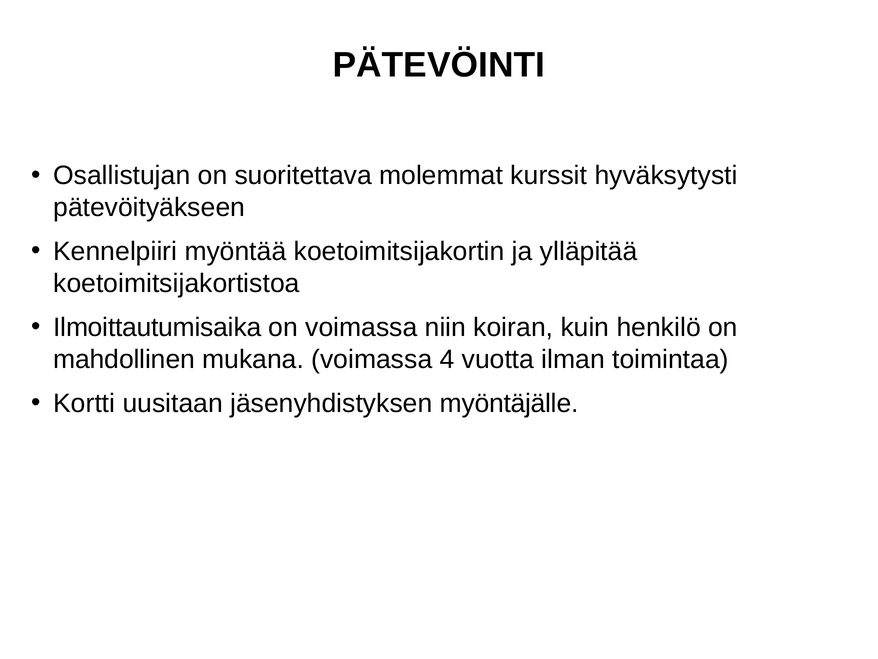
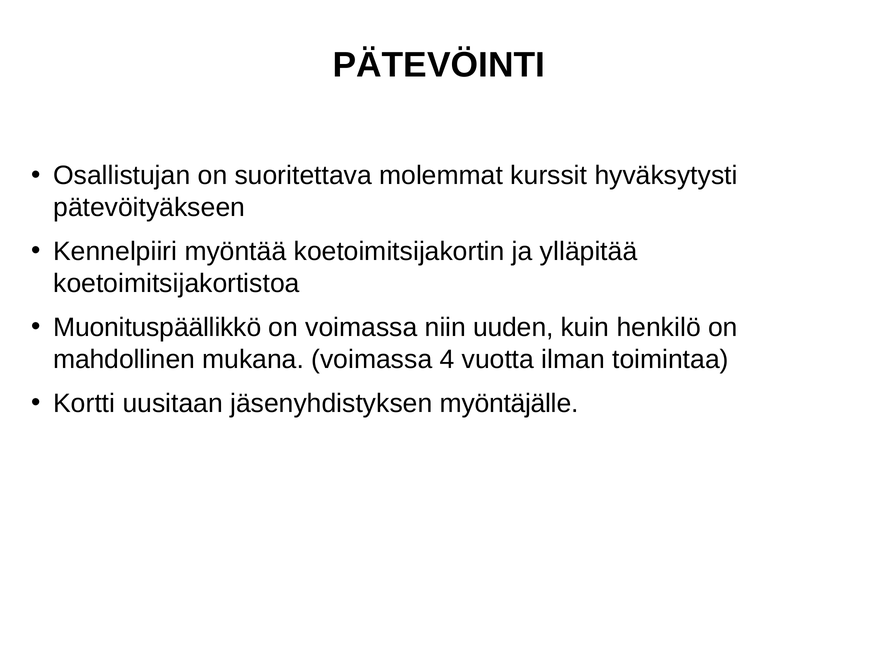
Ilmoittautumisaika: Ilmoittautumisaika -> Muonituspäällikkö
koiran: koiran -> uuden
